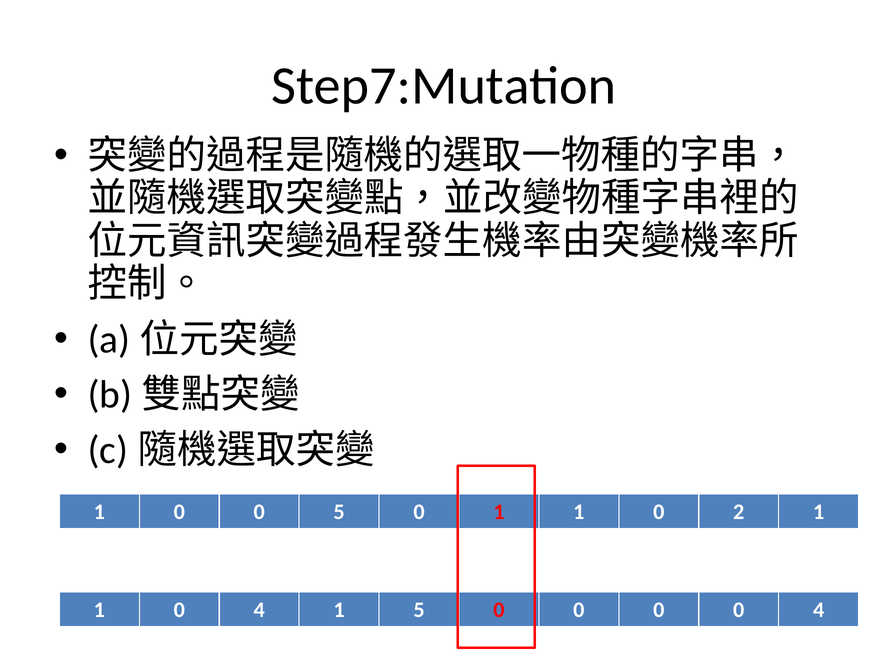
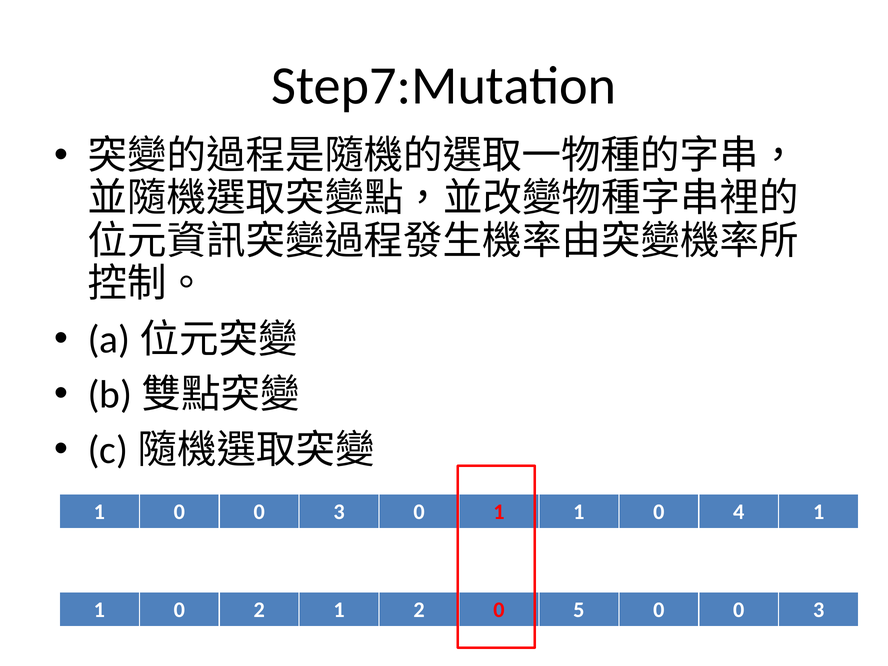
1 0 0 5: 5 -> 3
2: 2 -> 4
1 0 4: 4 -> 2
1 5: 5 -> 2
0 at (579, 610): 0 -> 5
4 at (819, 610): 4 -> 3
